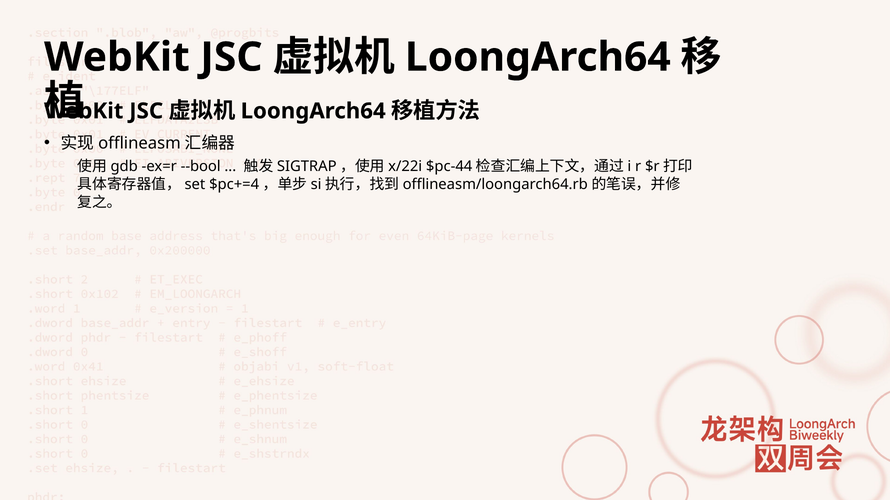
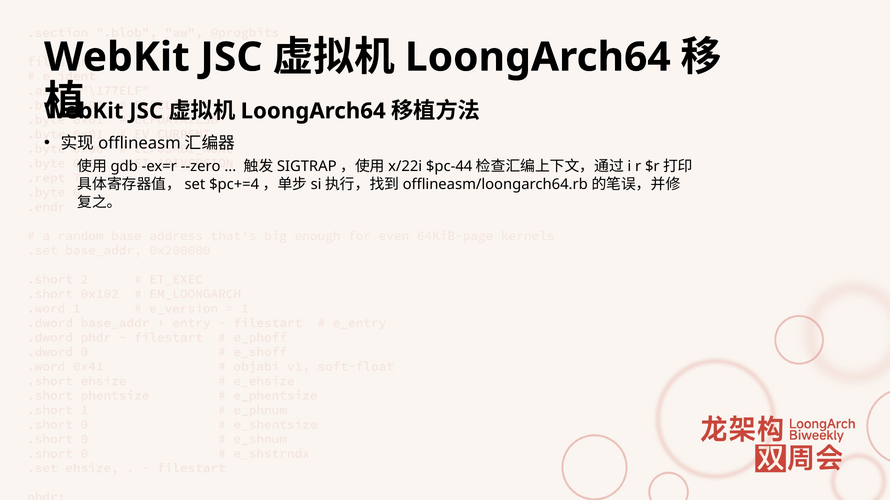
--bool: --bool -> --zero
